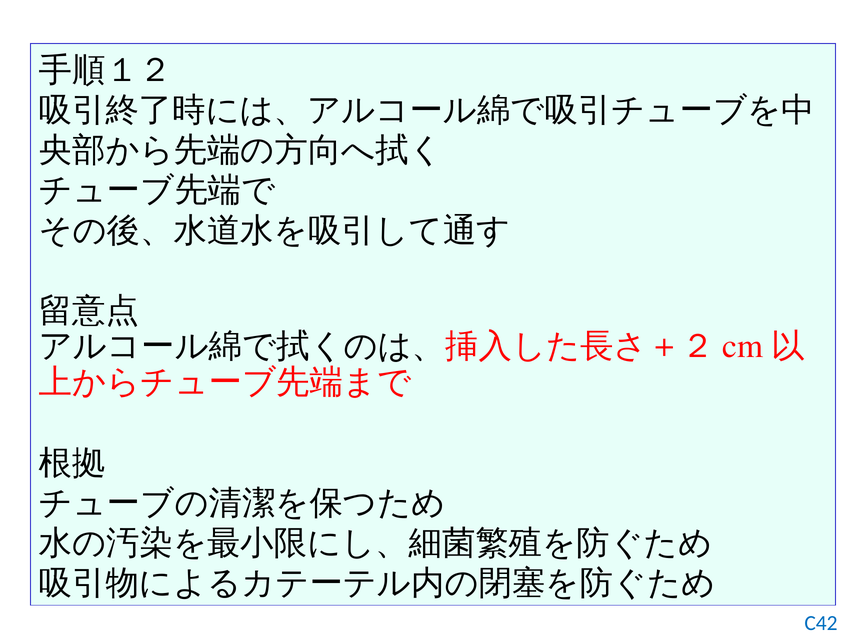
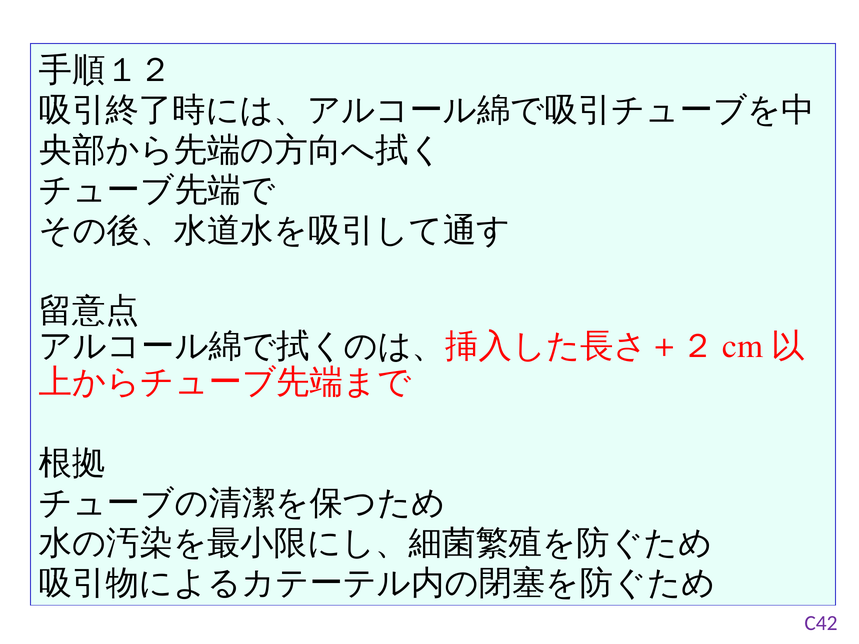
C42 colour: blue -> purple
